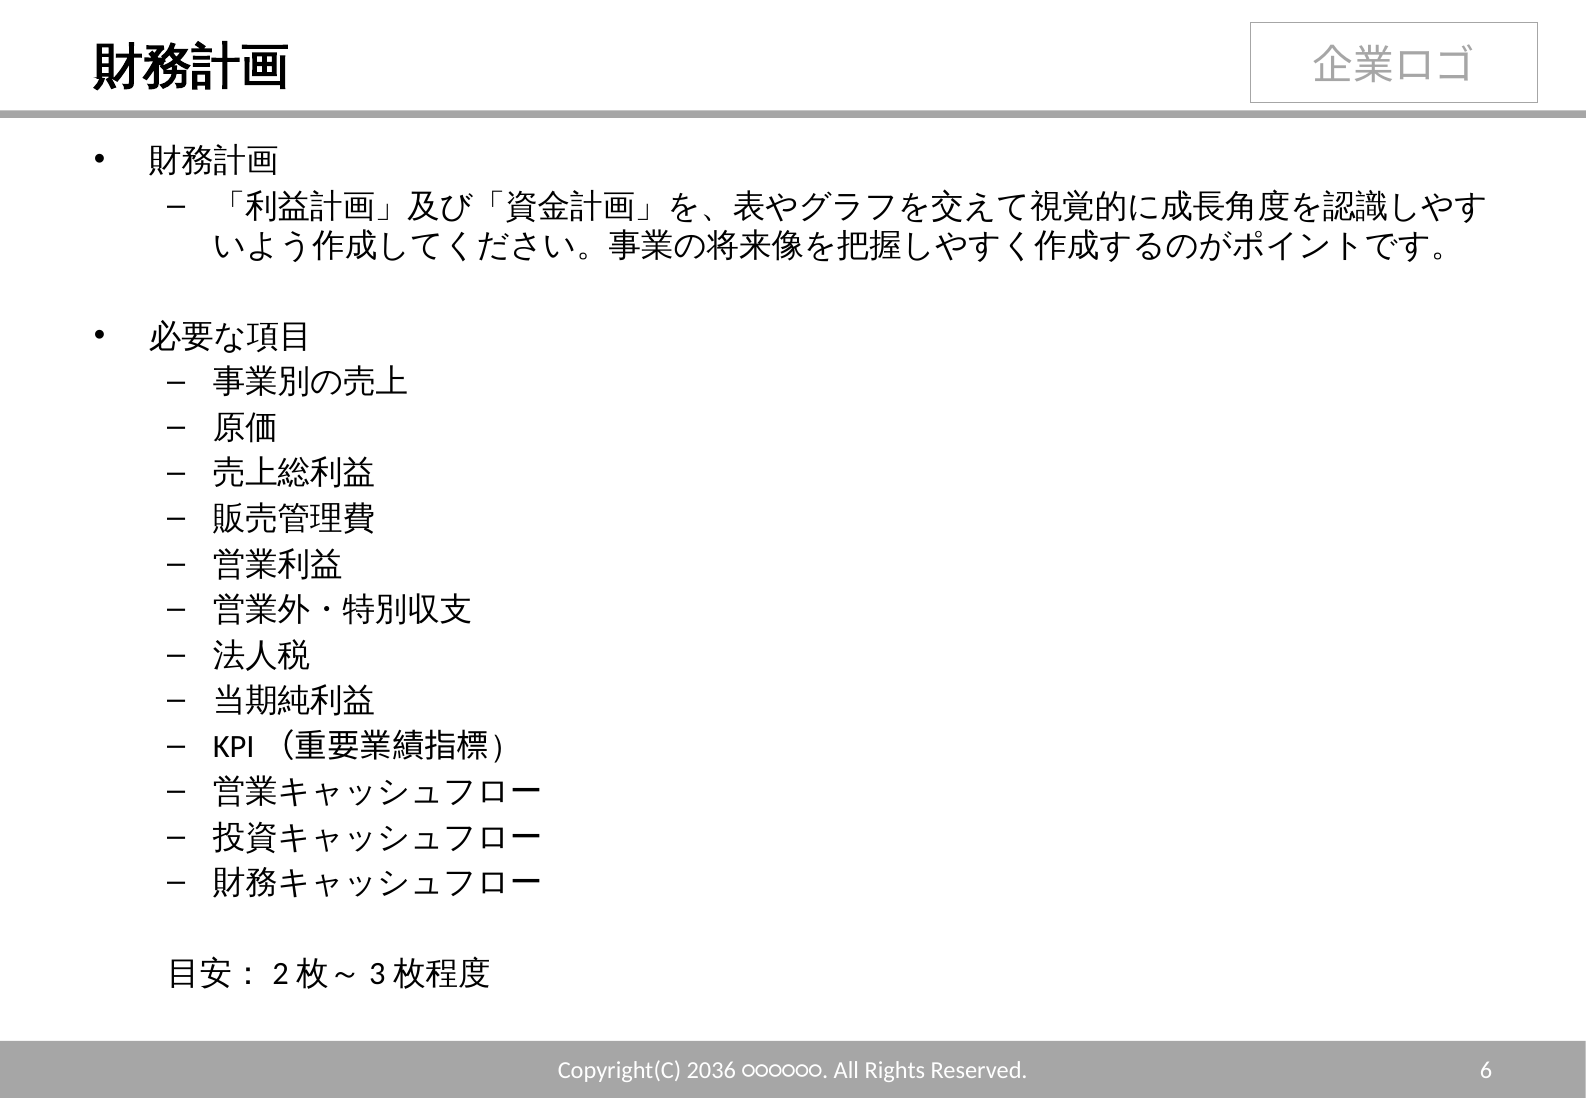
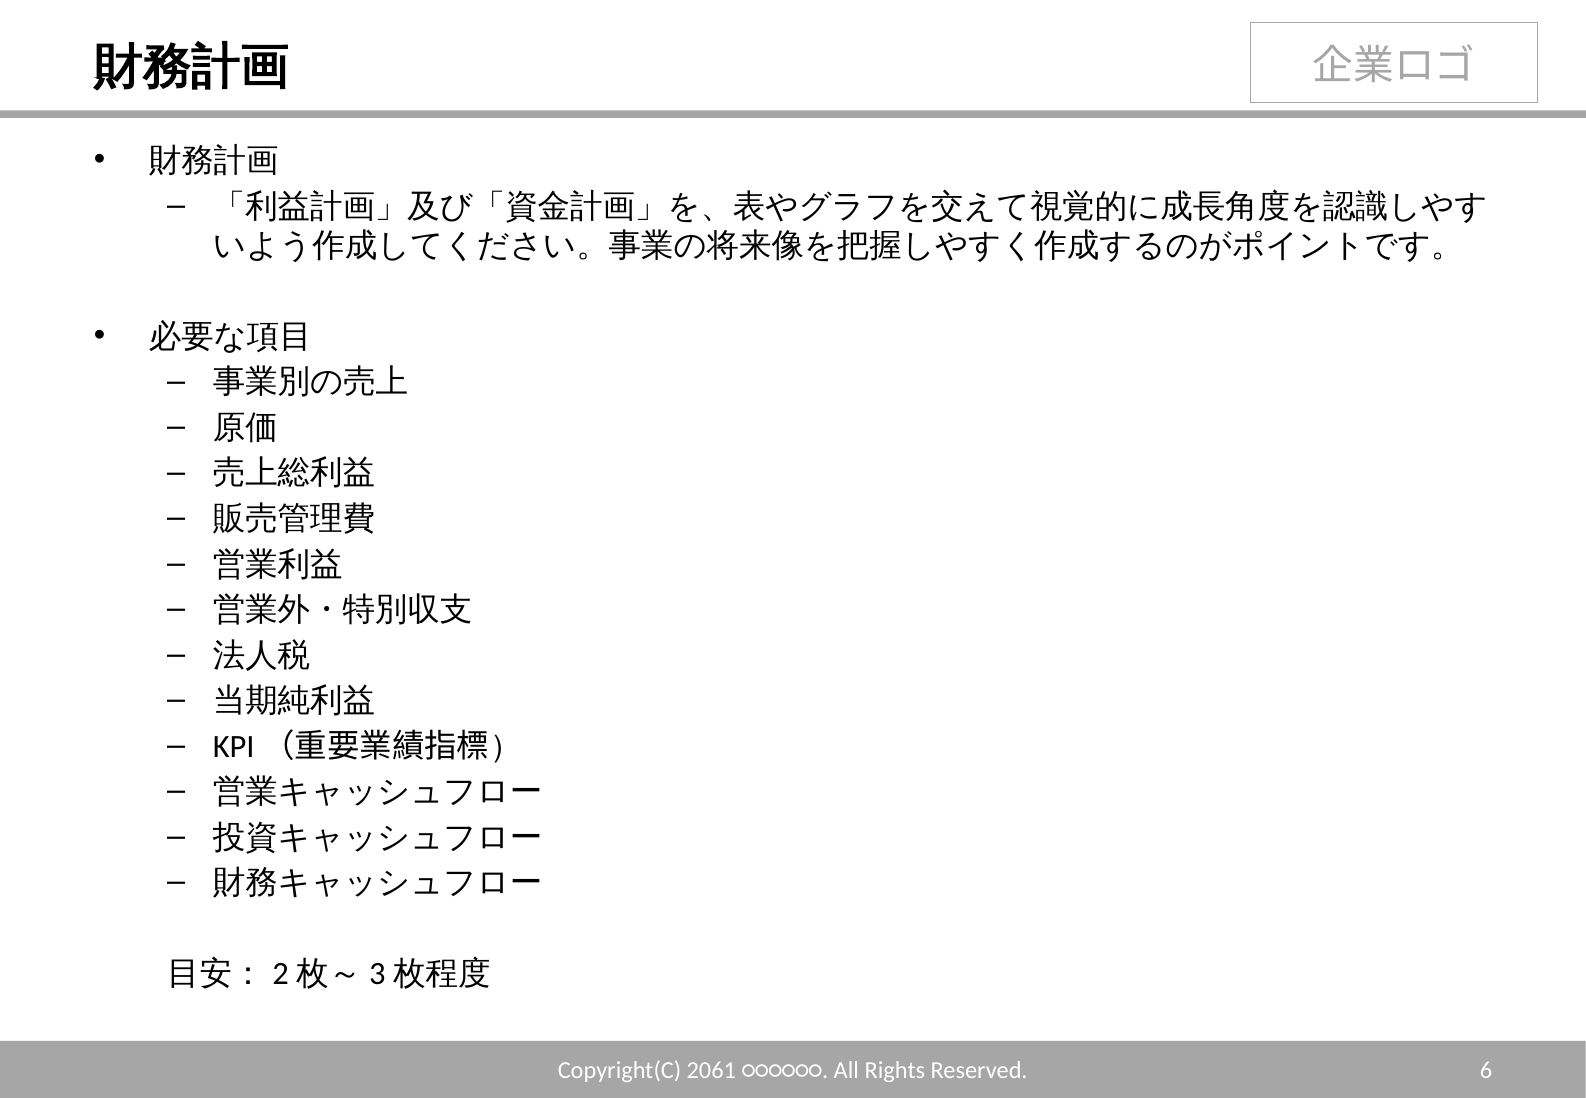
2036: 2036 -> 2061
